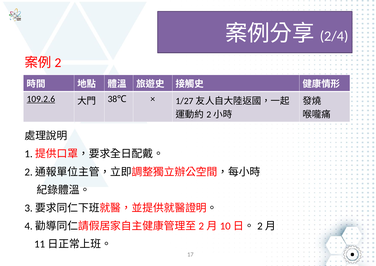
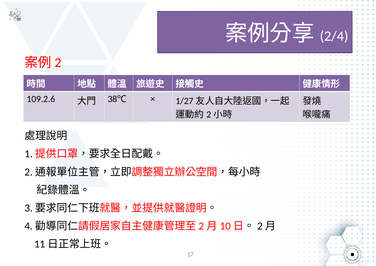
109.2.6 underline: present -> none
